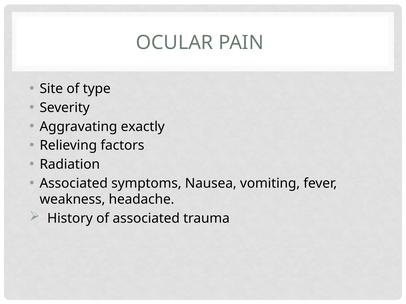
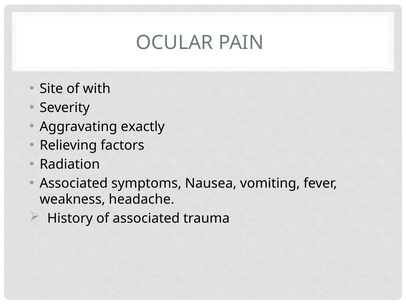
type: type -> with
